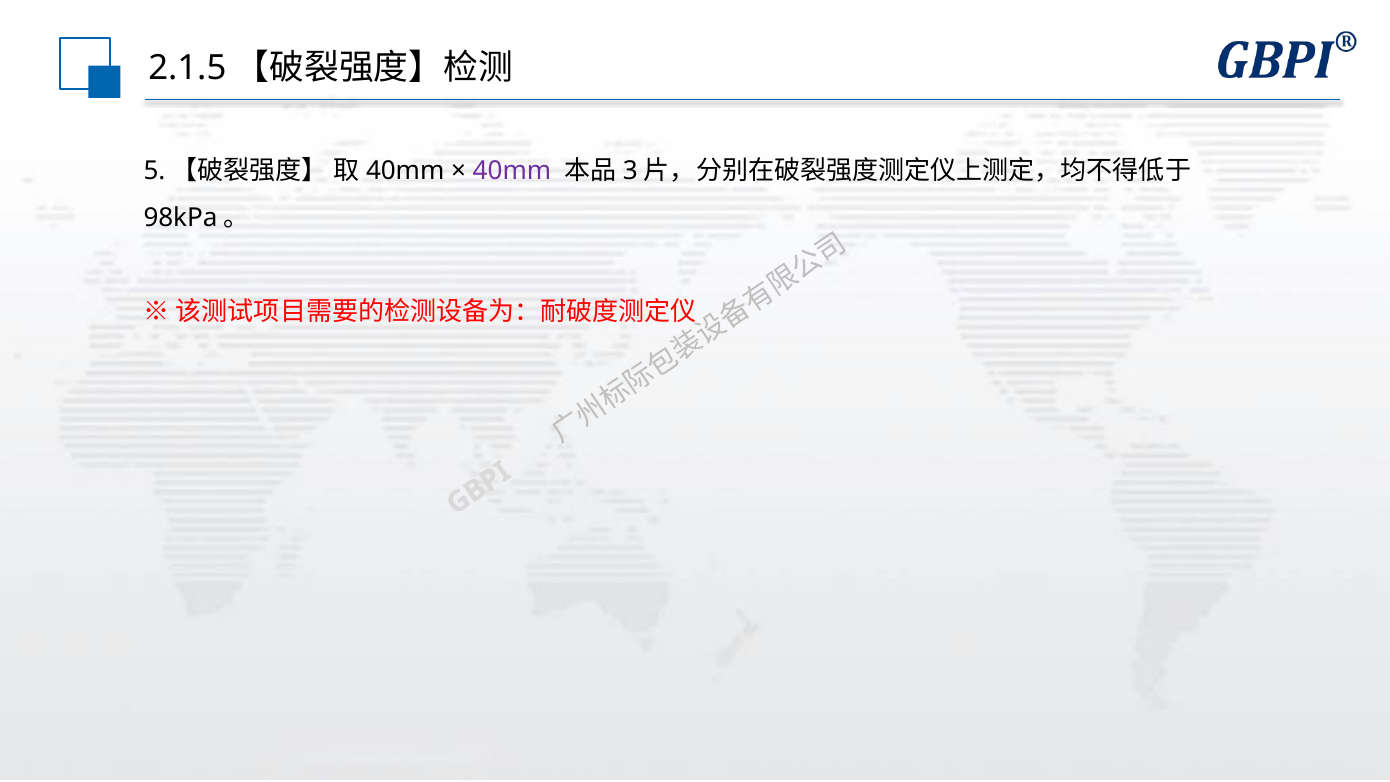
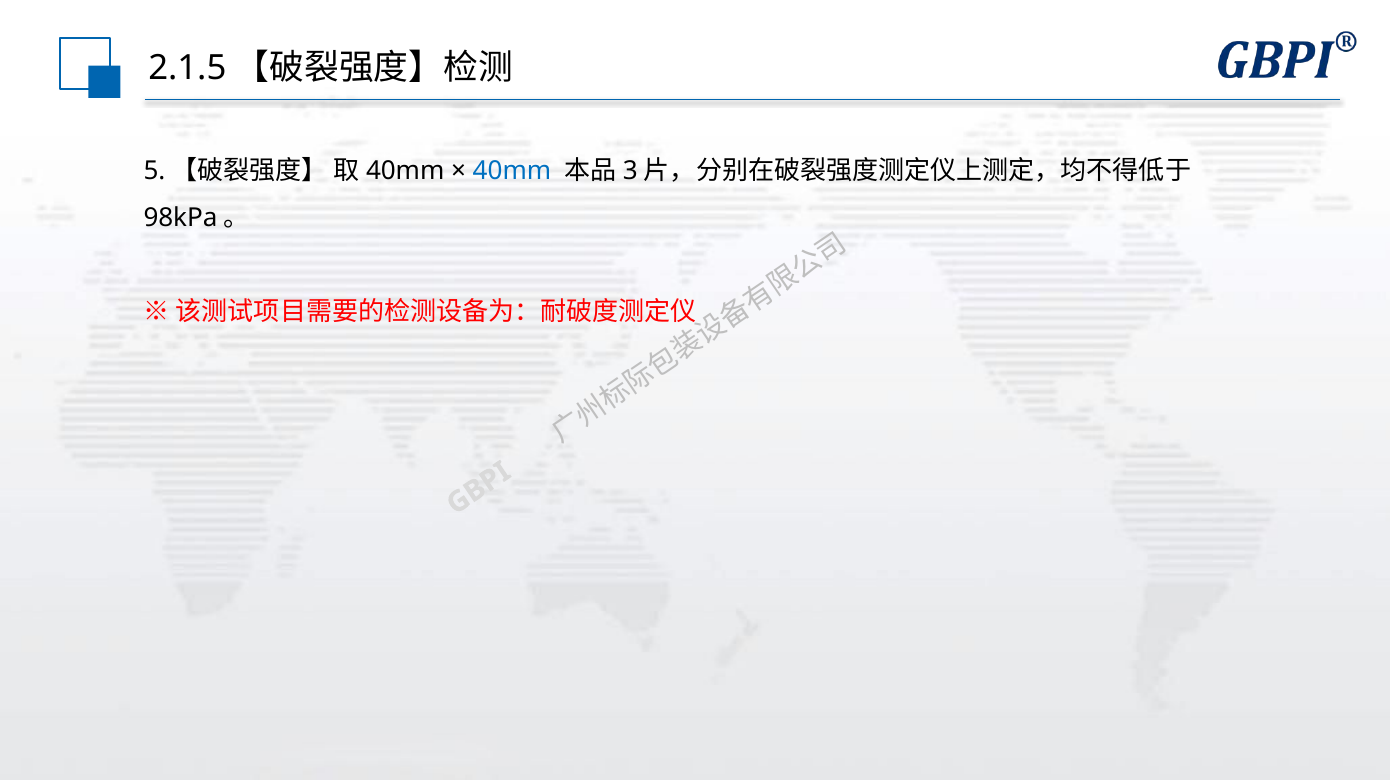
40mm colour: purple -> blue
